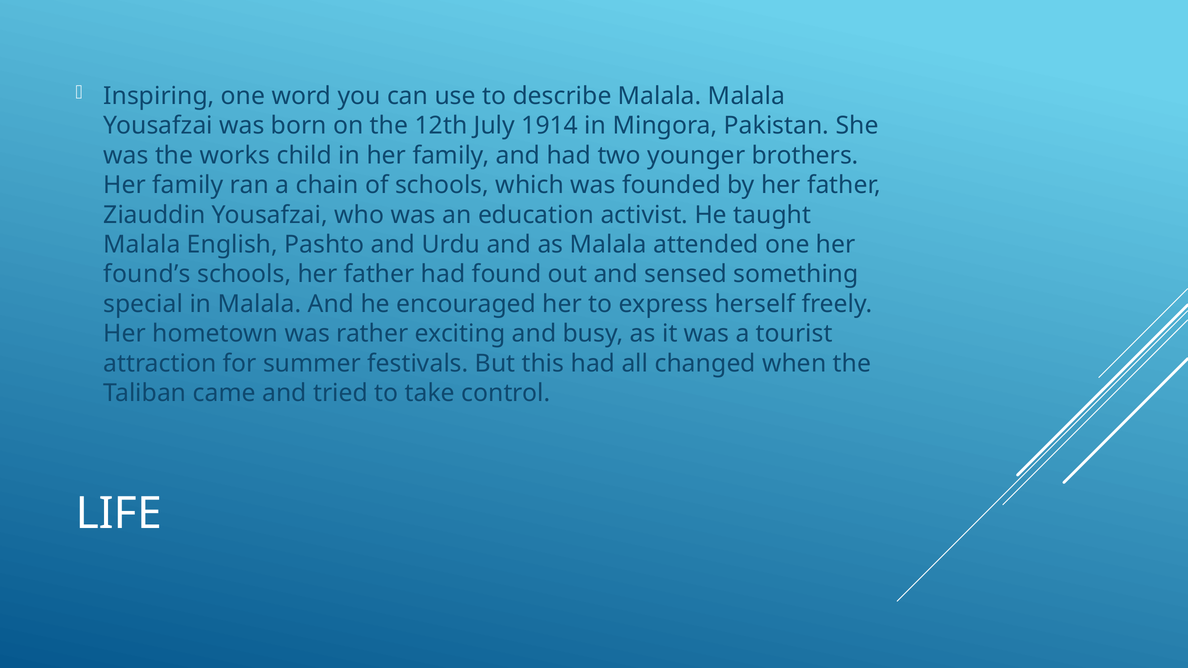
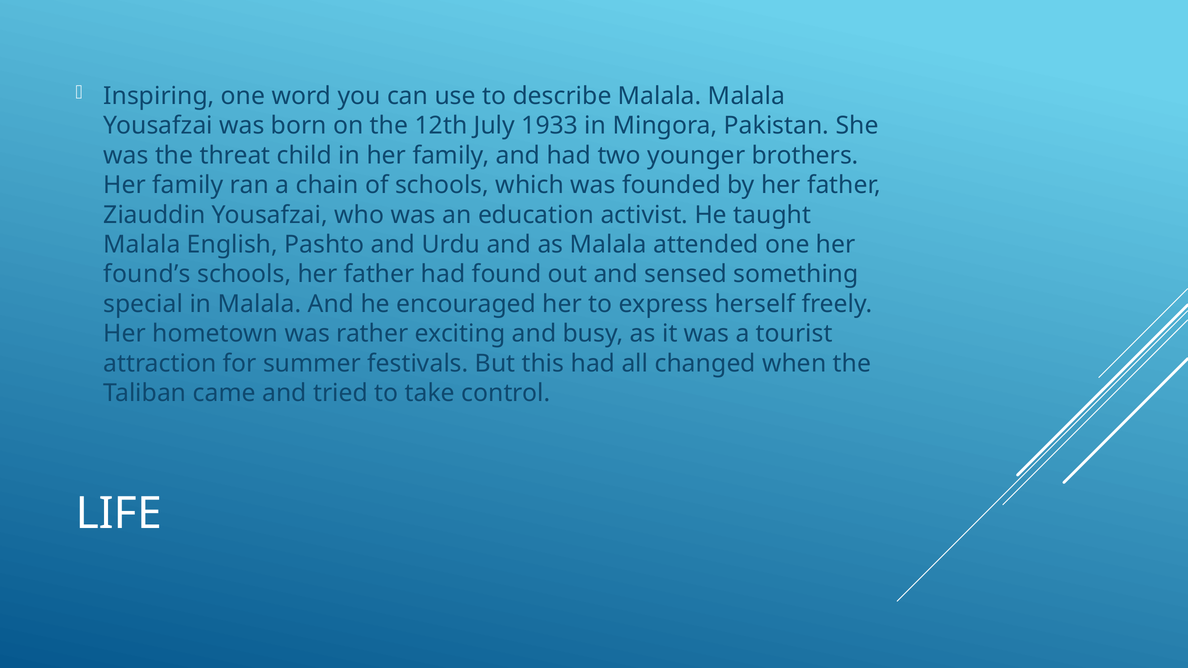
1914: 1914 -> 1933
works: works -> threat
